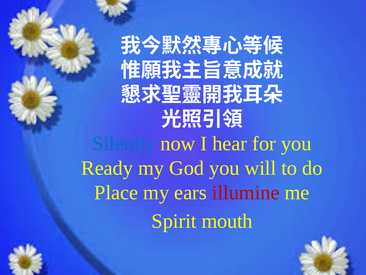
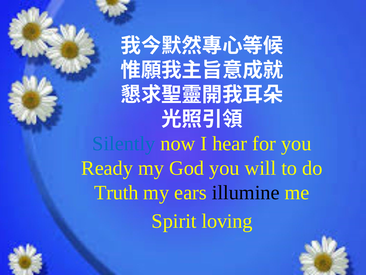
Place: Place -> Truth
illumine colour: red -> black
mouth: mouth -> loving
